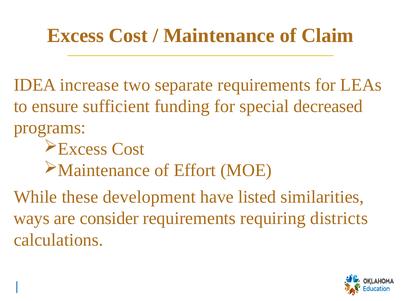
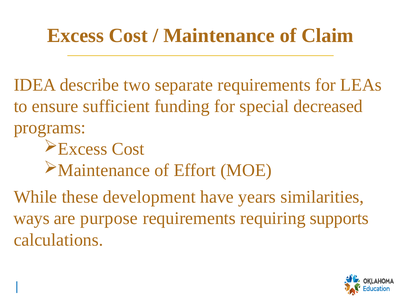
increase: increase -> describe
listed: listed -> years
consider: consider -> purpose
districts: districts -> supports
